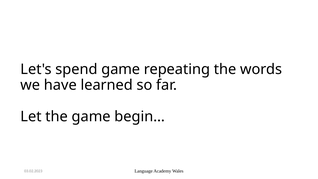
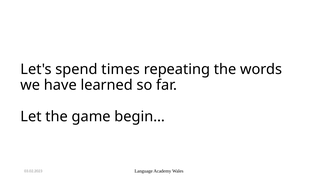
spend game: game -> times
